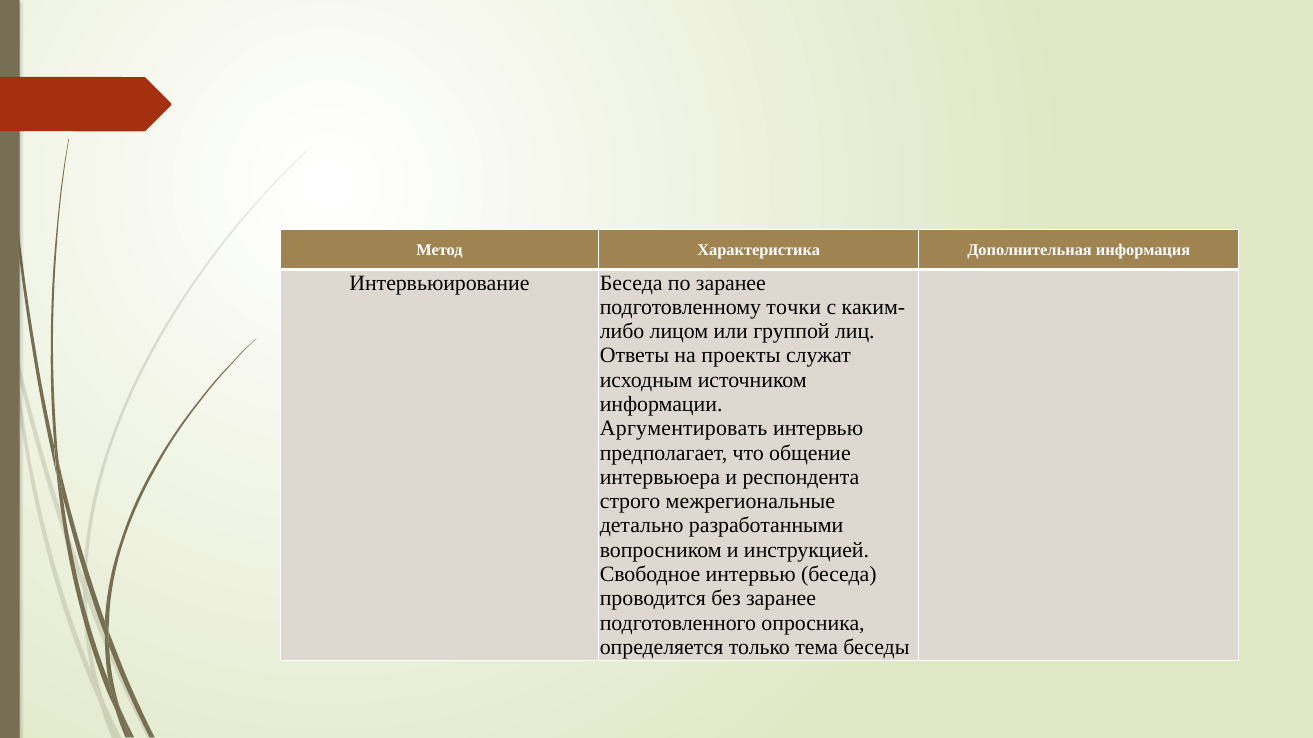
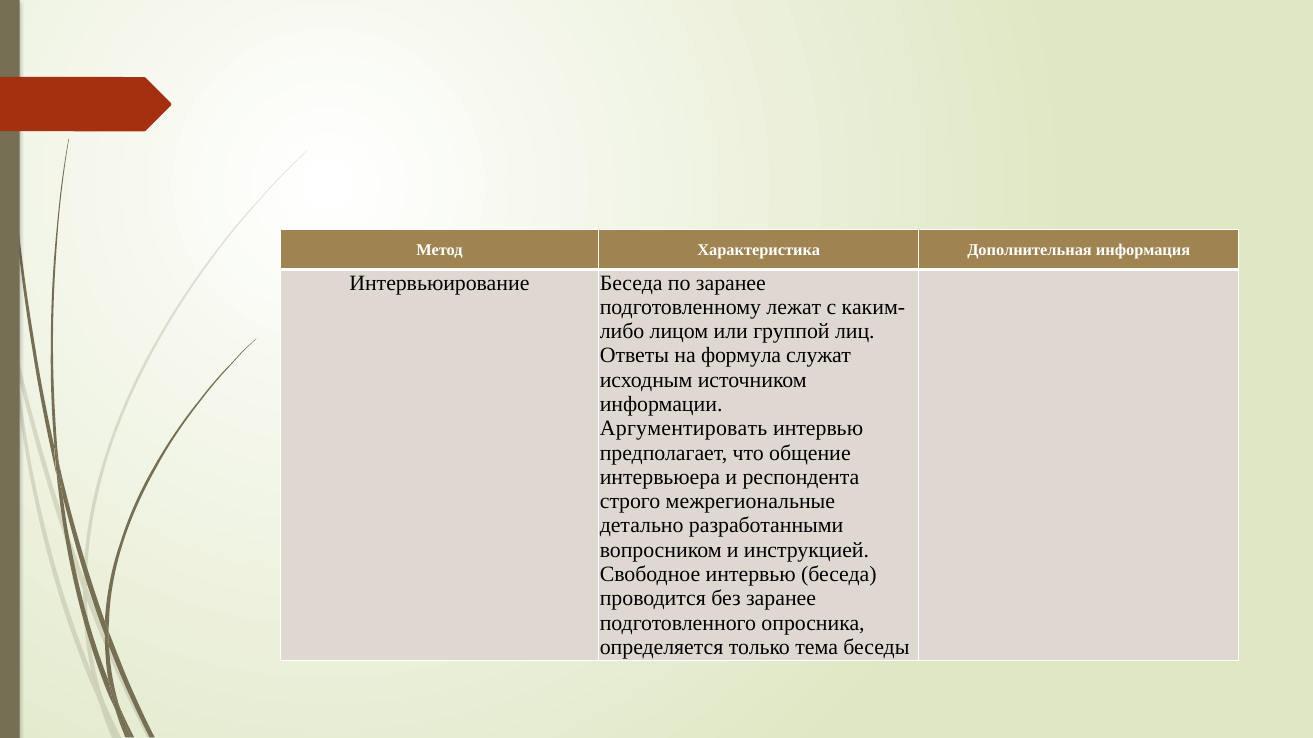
точки: точки -> лежат
проекты: проекты -> формула
